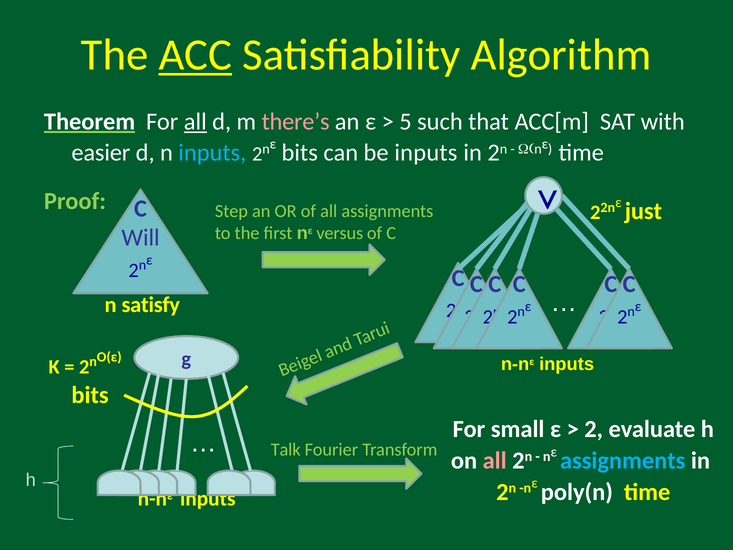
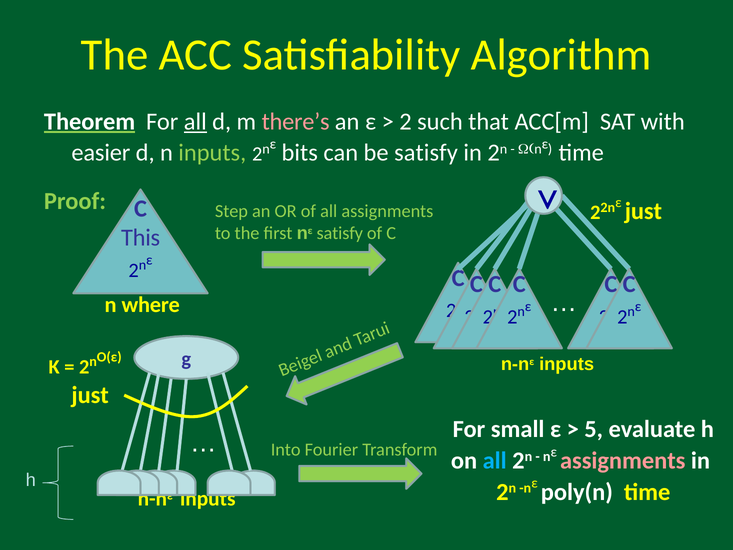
ACC underline: present -> none
5 at (406, 121): 5 -> 2
inputs at (212, 153) colour: light blue -> light green
be inputs: inputs -> satisfy
nε versus: versus -> satisfy
Will: Will -> This
satisfy: satisfy -> where
bits at (90, 395): bits -> just
2 at (594, 429): 2 -> 5
Talk: Talk -> Into
all at (495, 460) colour: pink -> light blue
assignments at (623, 460) colour: light blue -> pink
